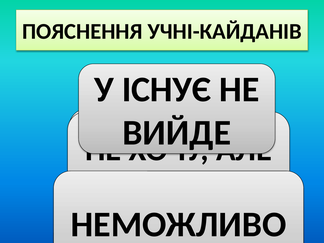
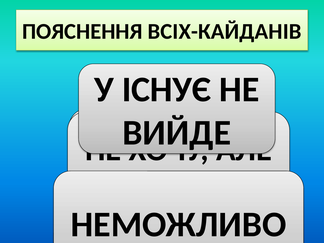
УЧНІ-КАЙДАНІВ: УЧНІ-КАЙДАНІВ -> ВСІХ-КАЙДАНІВ
